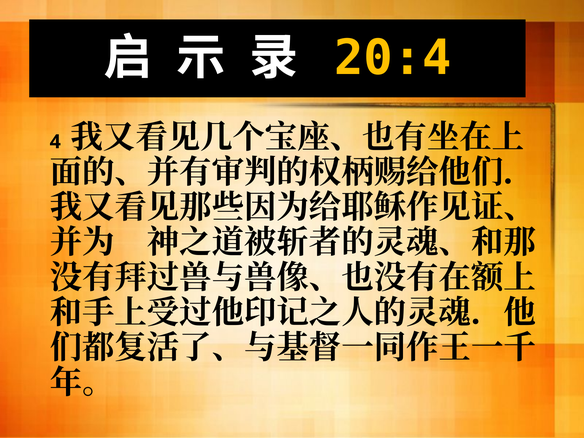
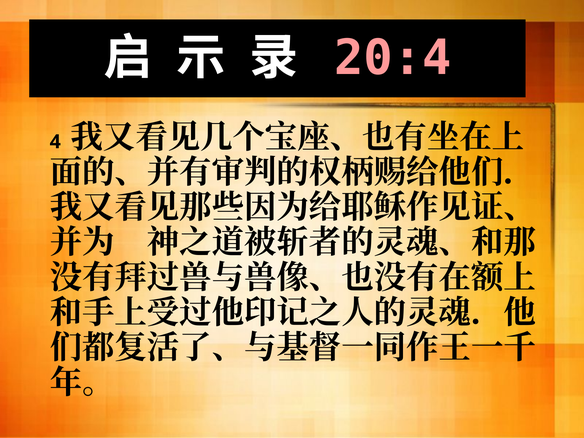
20:4 colour: yellow -> pink
